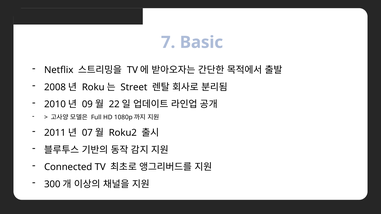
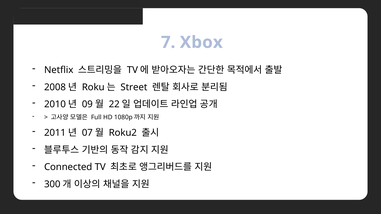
Basic: Basic -> Xbox
